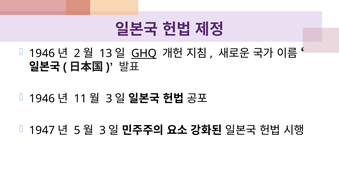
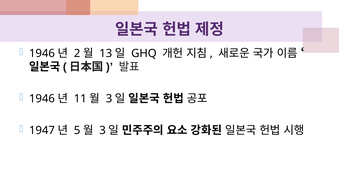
GHQ underline: present -> none
